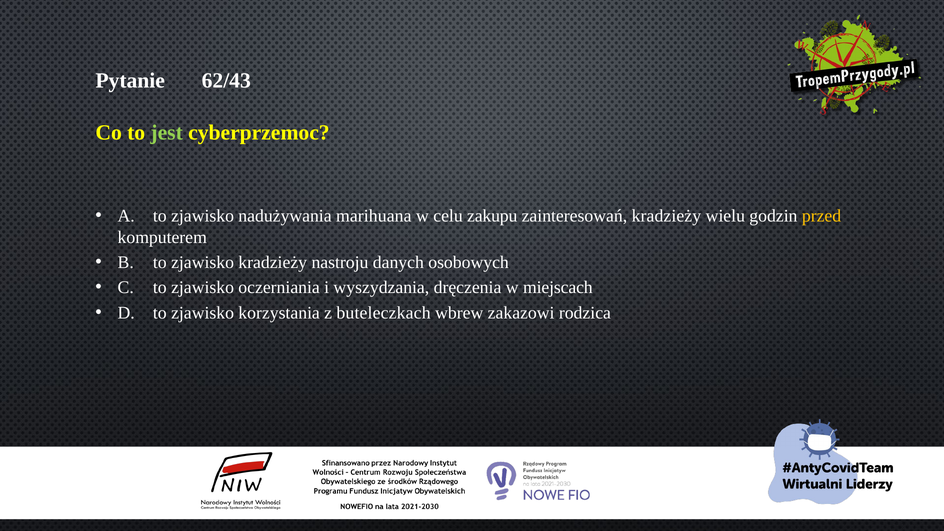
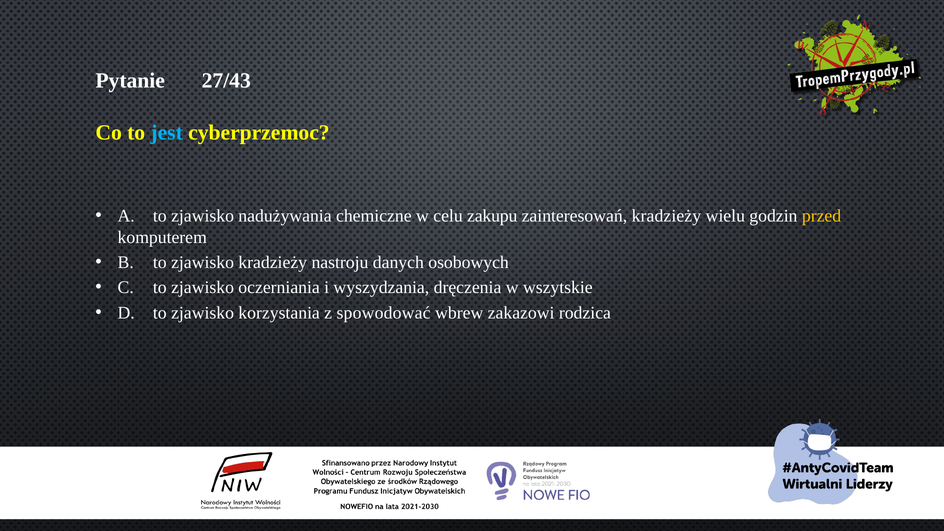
62/43: 62/43 -> 27/43
jest colour: light green -> light blue
marihuana: marihuana -> chemiczne
miejscach: miejscach -> wszytskie
buteleczkach: buteleczkach -> spowodować
